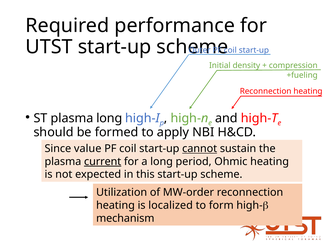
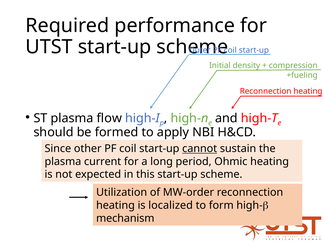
plasma long: long -> flow
value: value -> other
current underline: present -> none
